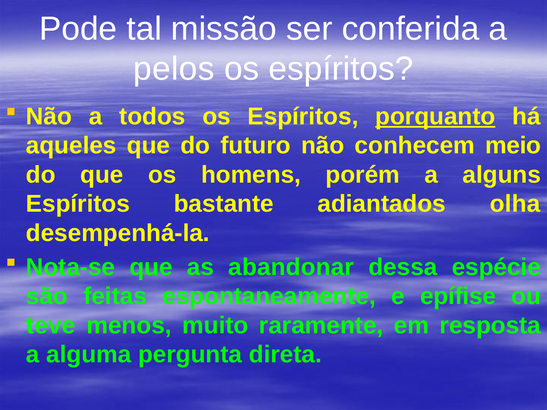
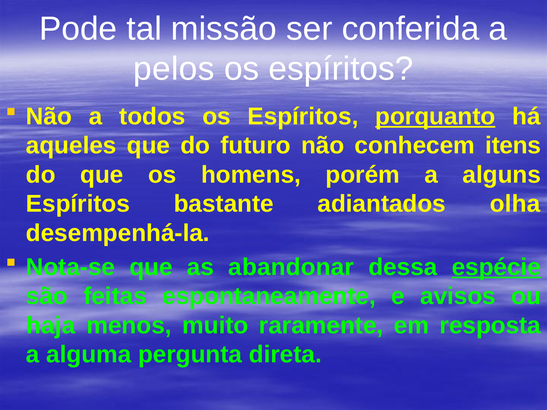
meio: meio -> itens
espécie underline: none -> present
epífise: epífise -> avisos
teve: teve -> haja
